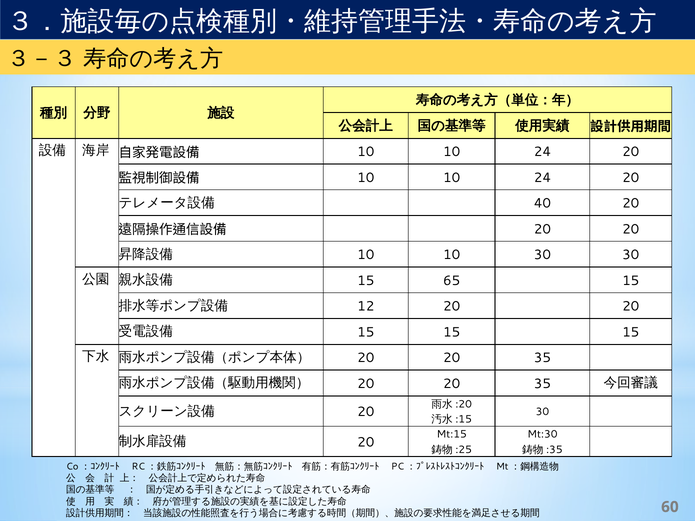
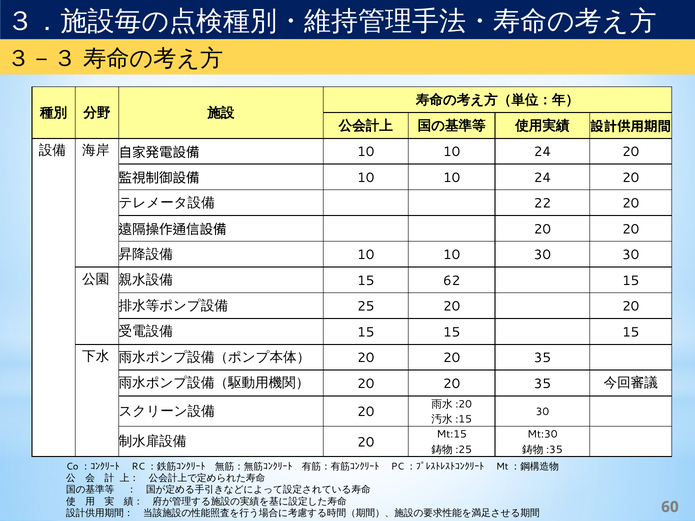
40: 40 -> 22
65: 65 -> 62
12: 12 -> 25
